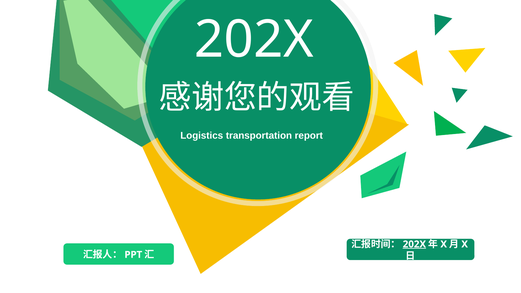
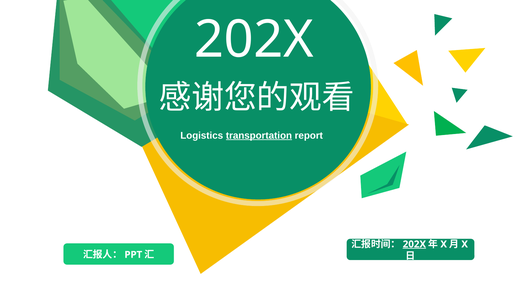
transportation underline: none -> present
